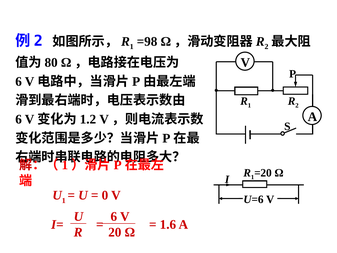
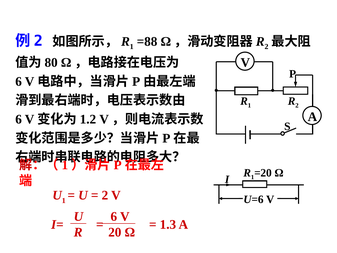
=98: =98 -> =88
0 at (105, 195): 0 -> 2
1.6: 1.6 -> 1.3
